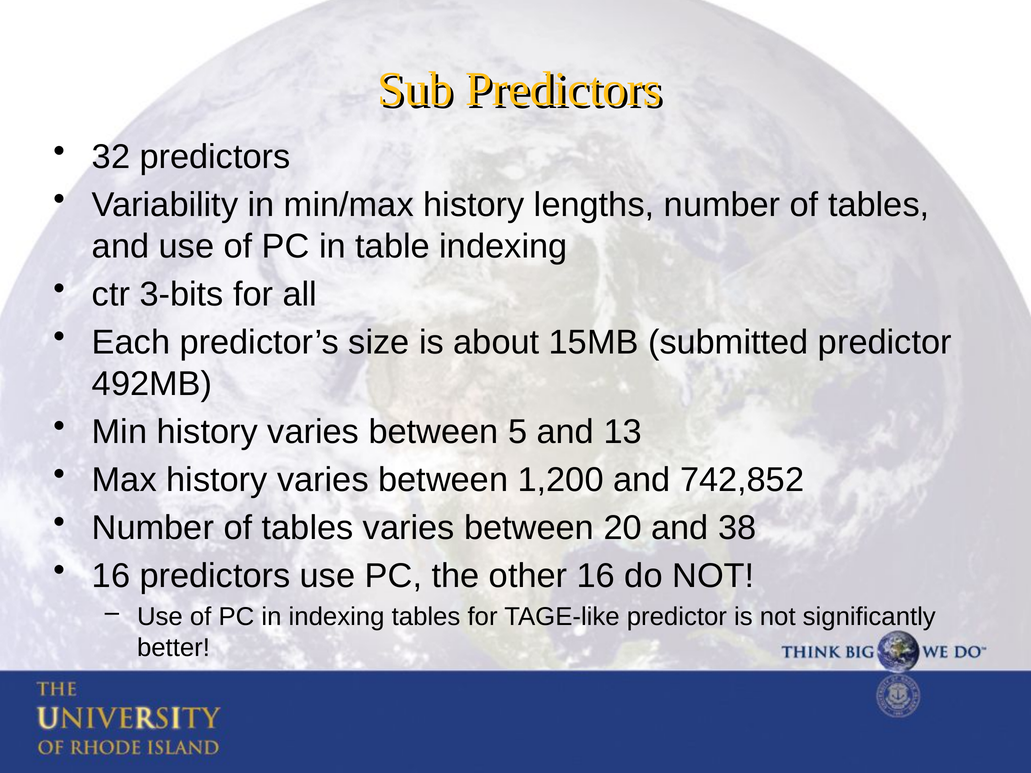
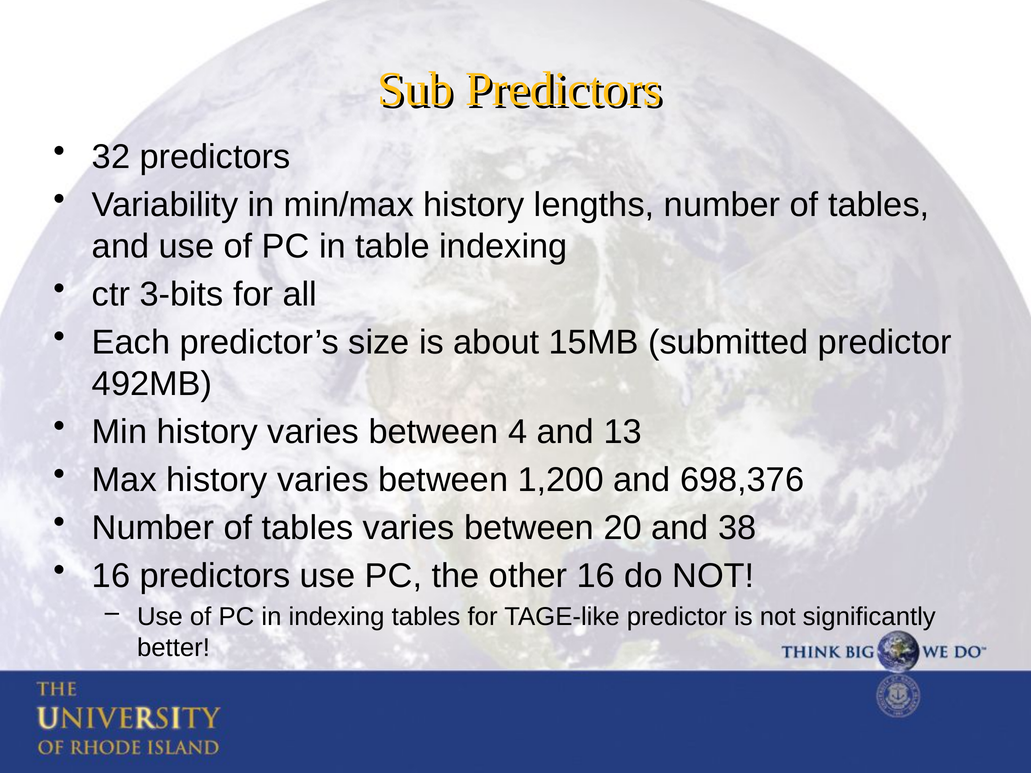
5: 5 -> 4
742,852: 742,852 -> 698,376
